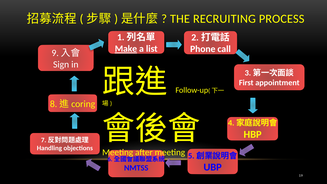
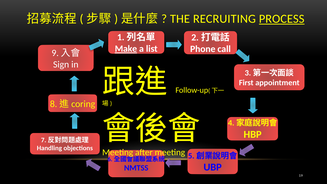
PROCESS underline: none -> present
